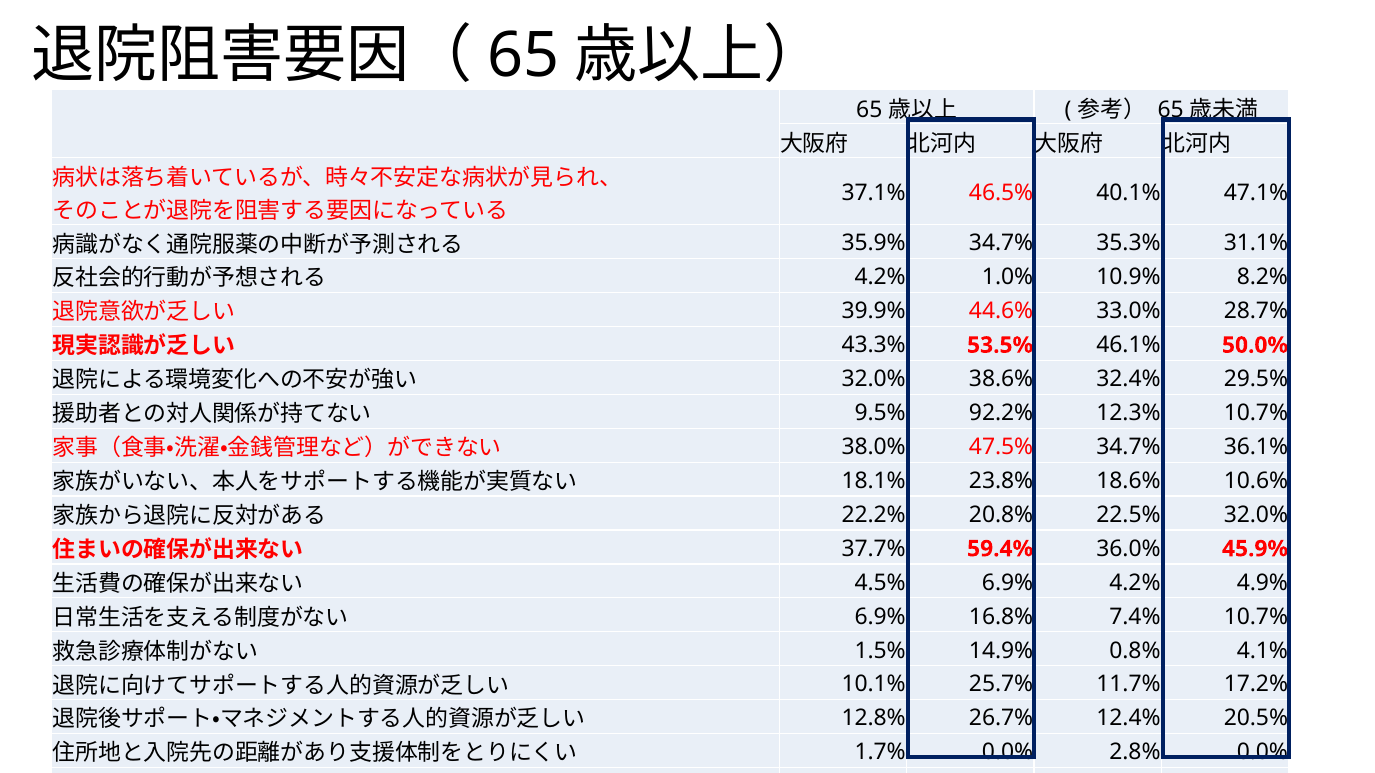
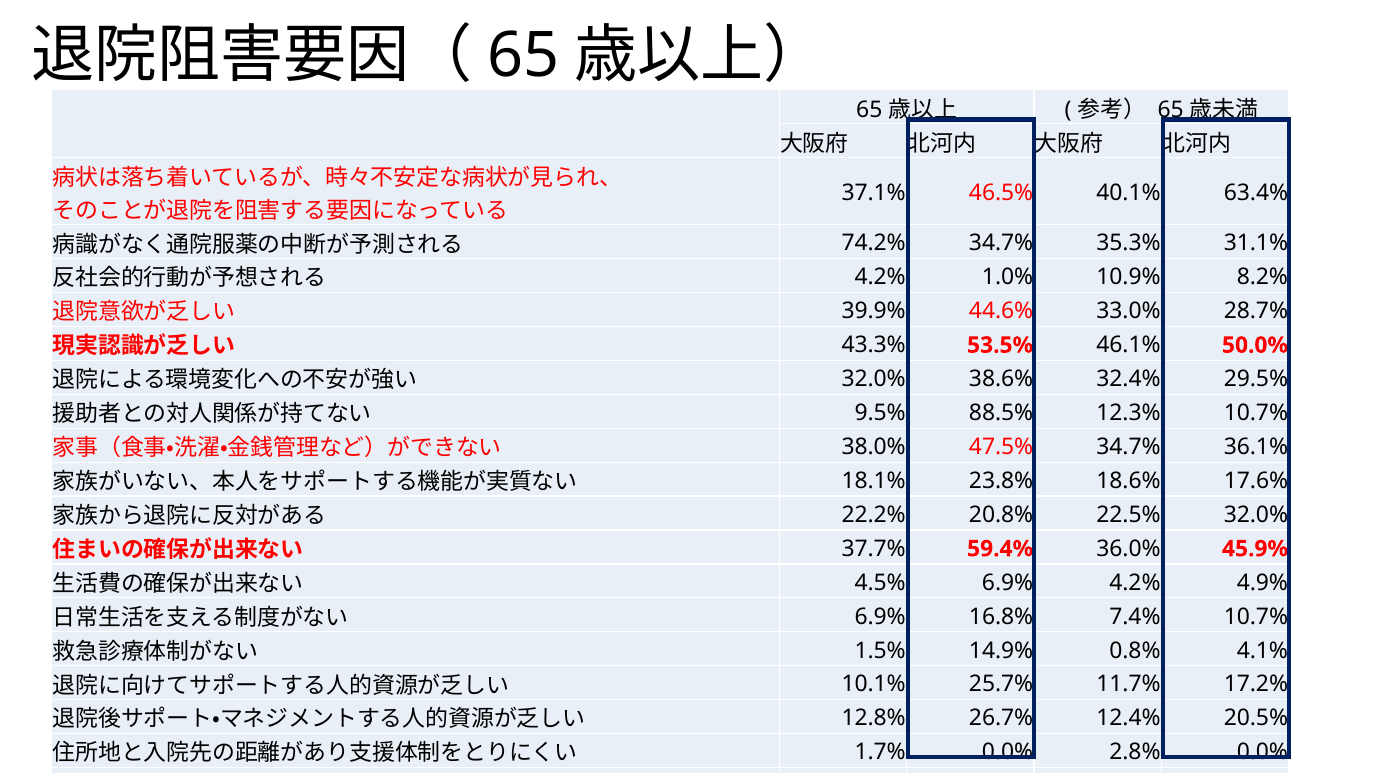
47.1%: 47.1% -> 63.4%
35.9%: 35.9% -> 74.2%
92.2%: 92.2% -> 88.5%
10.6%: 10.6% -> 17.6%
